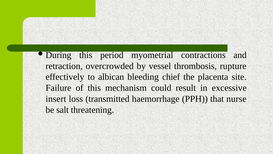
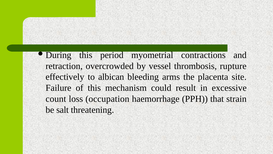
chief: chief -> arms
insert: insert -> count
transmitted: transmitted -> occupation
nurse: nurse -> strain
